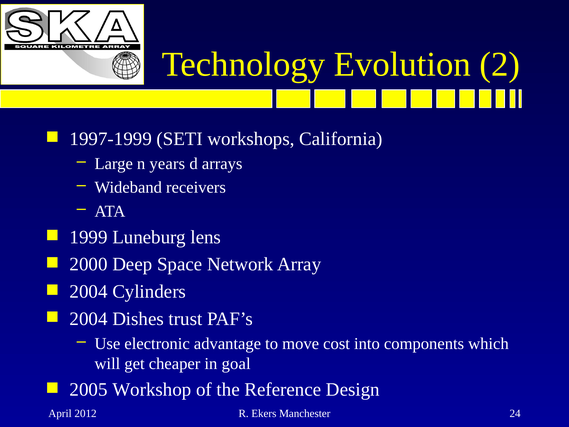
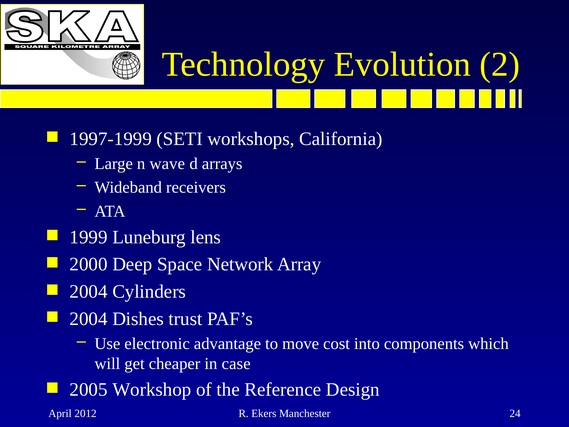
years: years -> wave
goal: goal -> case
